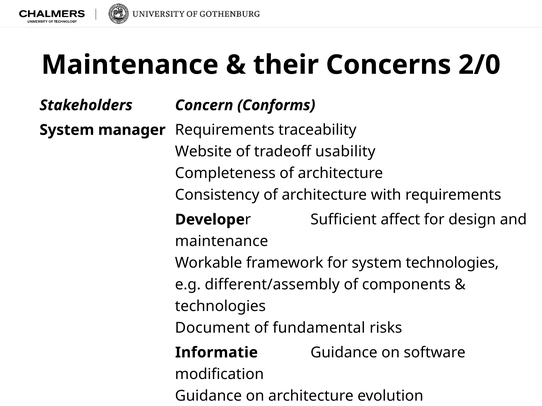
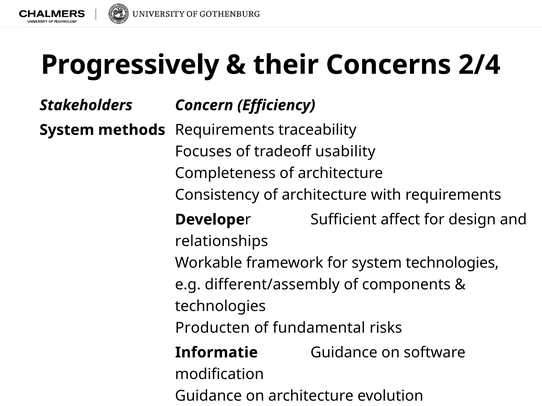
Maintenance at (130, 65): Maintenance -> Progressively
2/0: 2/0 -> 2/4
Conforms: Conforms -> Efficiency
manager: manager -> methods
Website: Website -> Focuses
maintenance at (222, 241): maintenance -> relationships
Document: Document -> Producten
